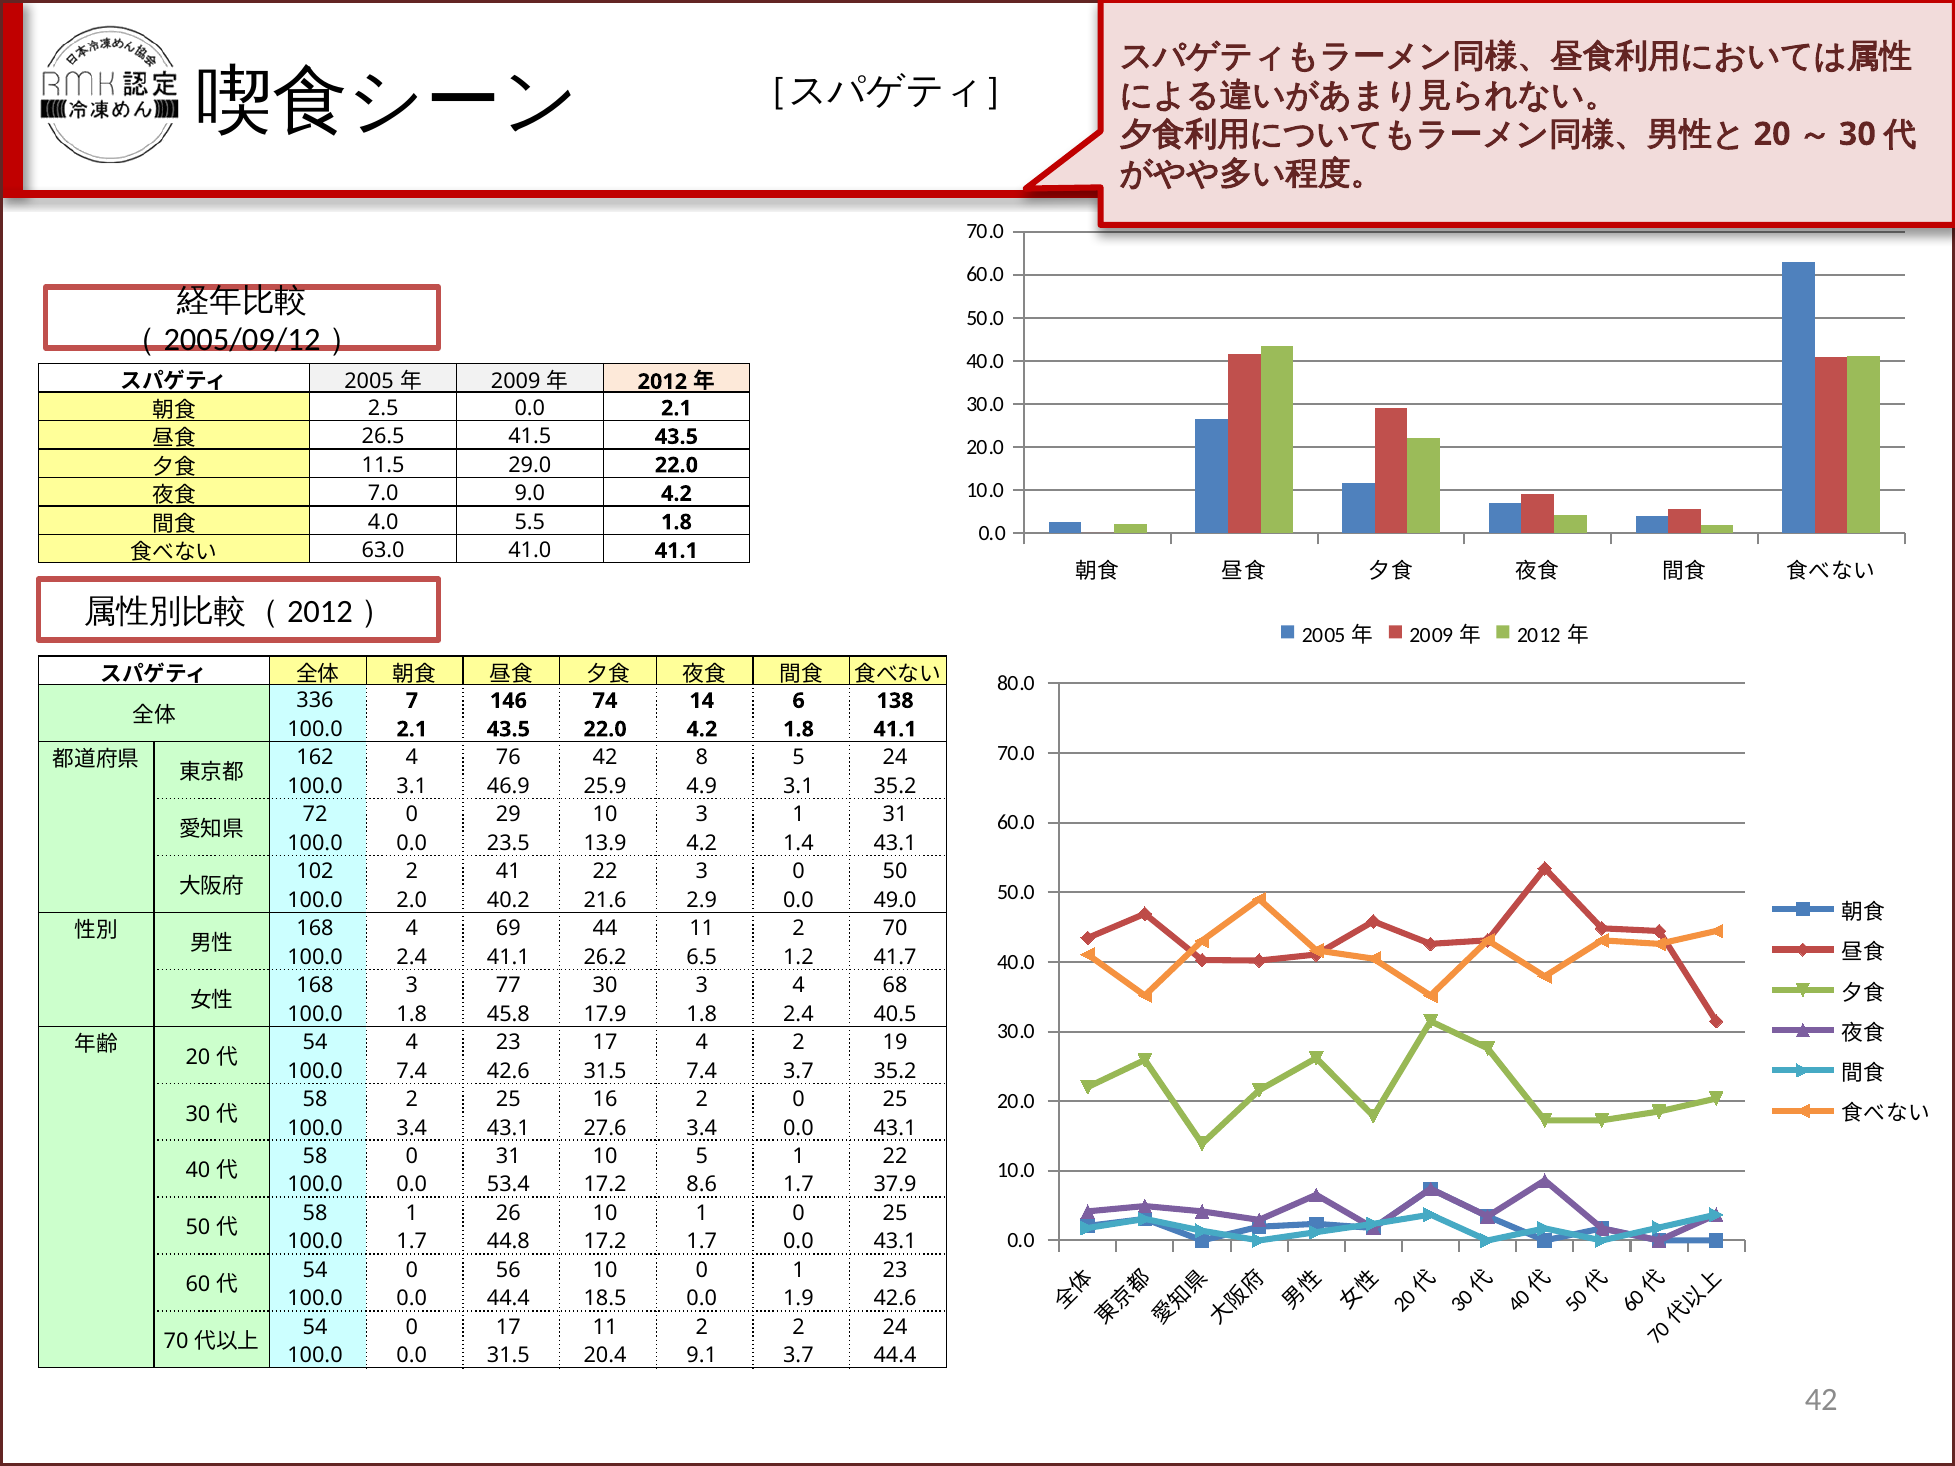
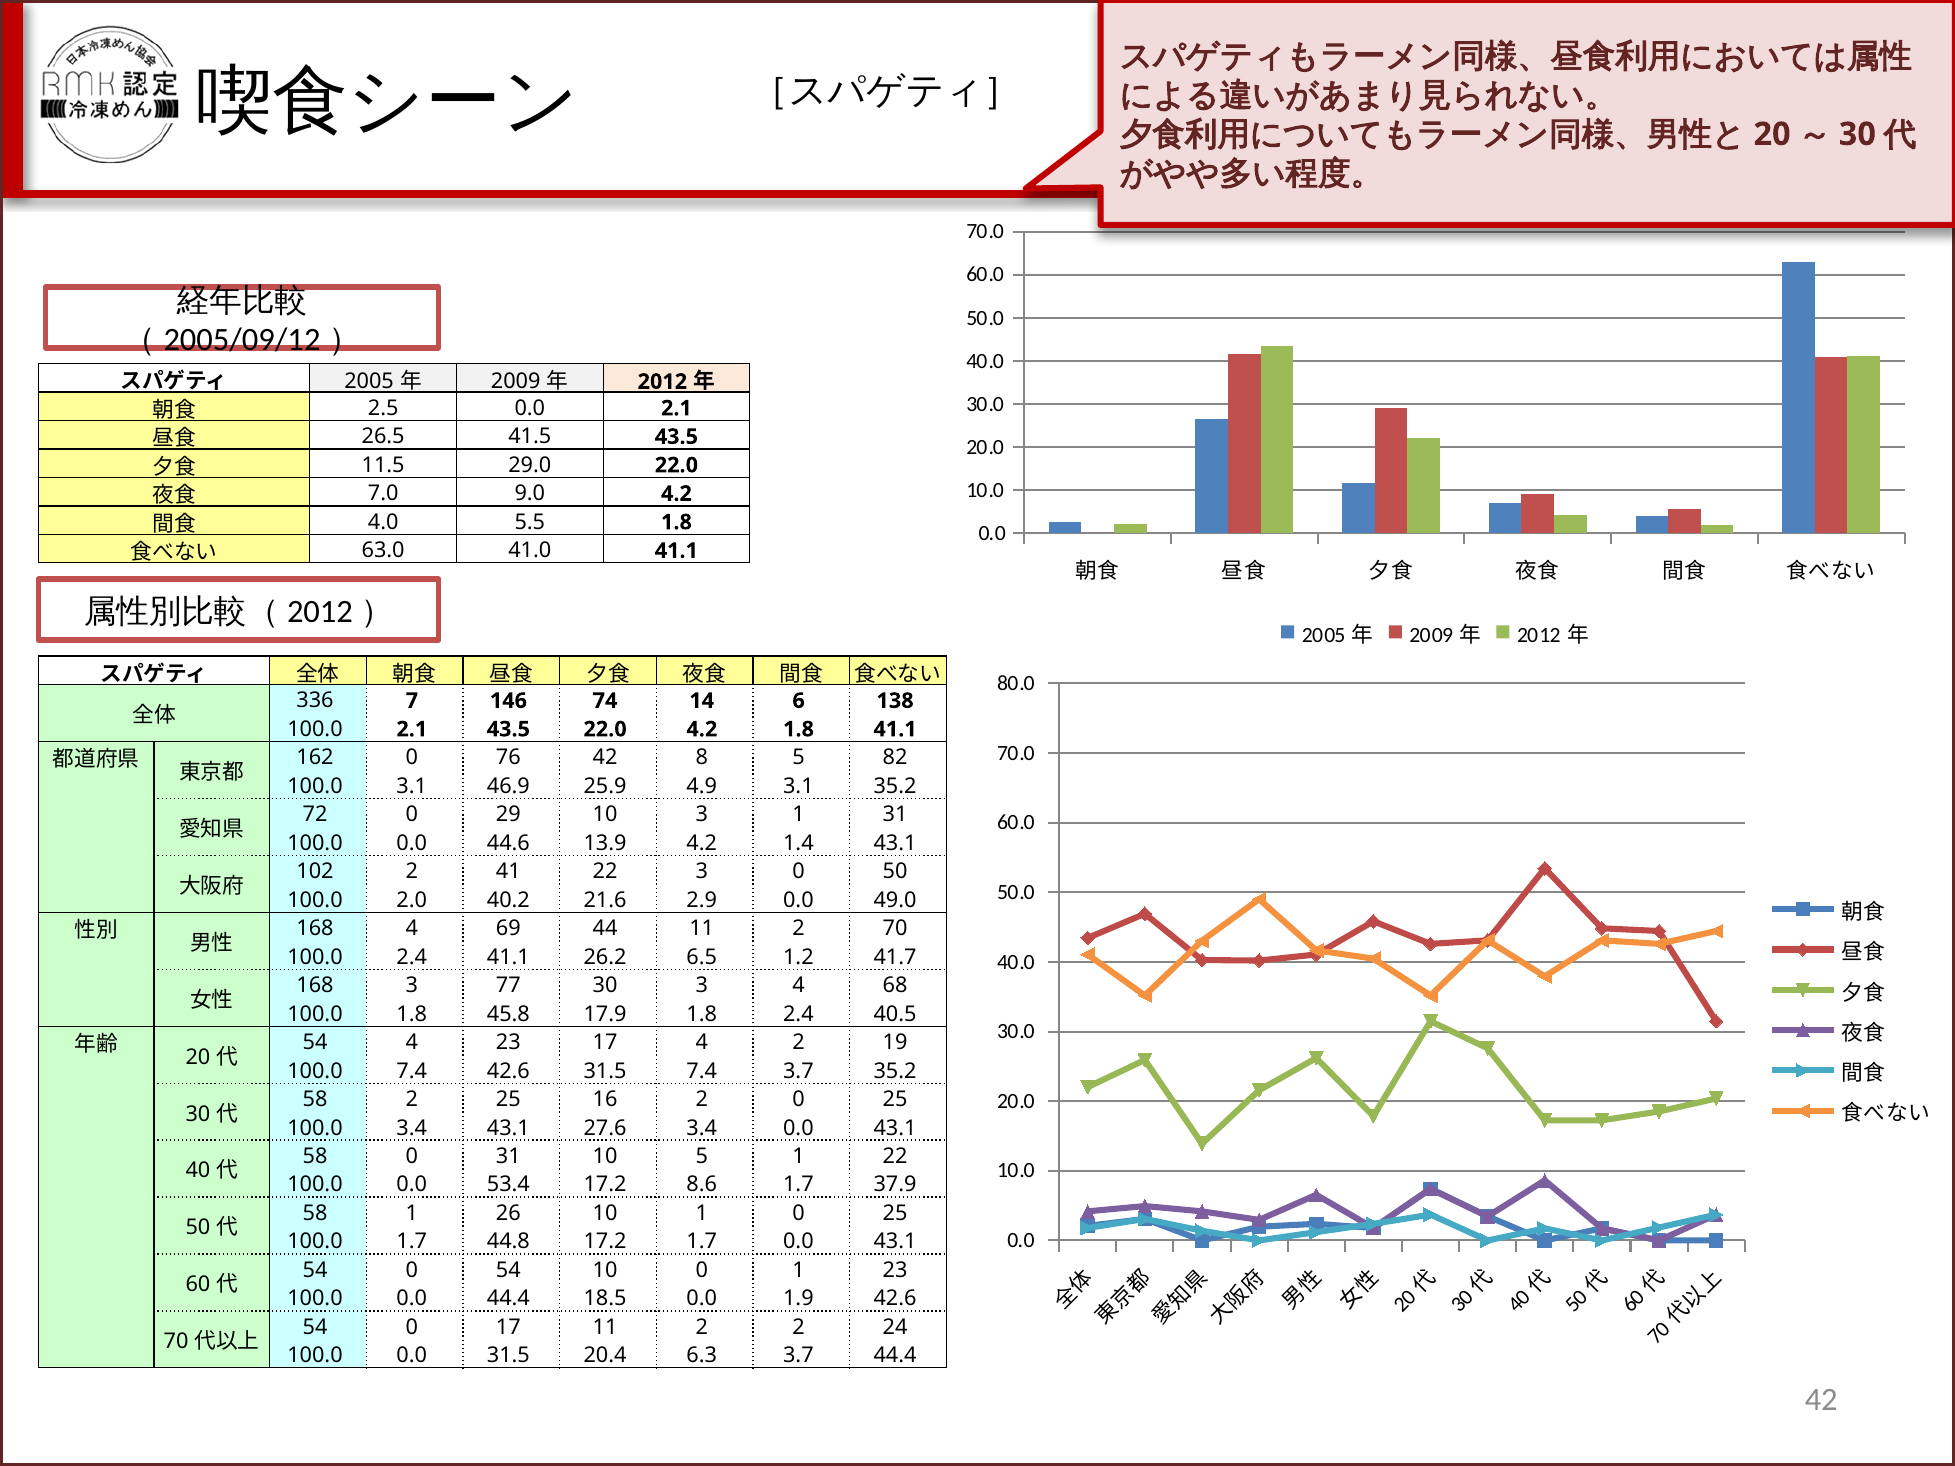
4 at (412, 758): 4 -> 0
5 24: 24 -> 82
23.5: 23.5 -> 44.6
0 56: 56 -> 54
9.1: 9.1 -> 6.3
